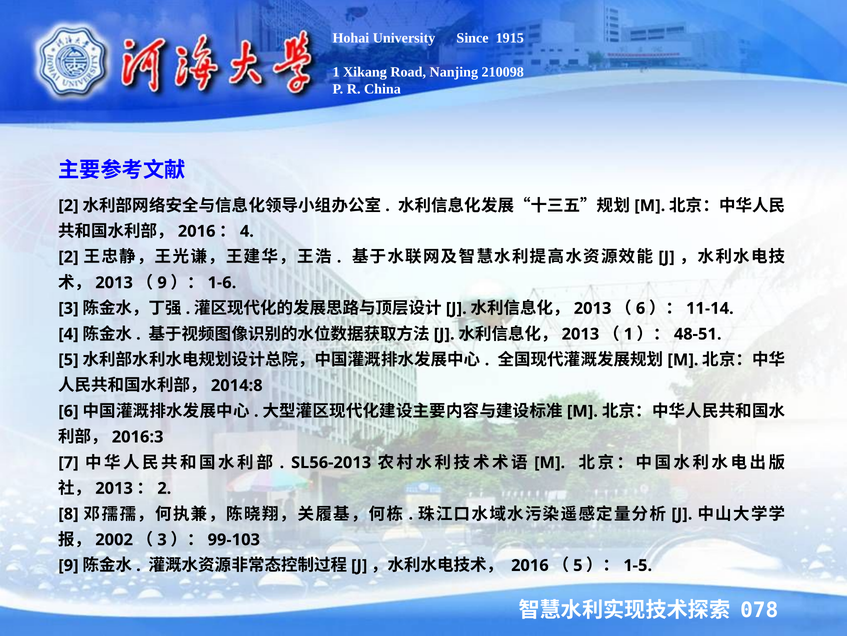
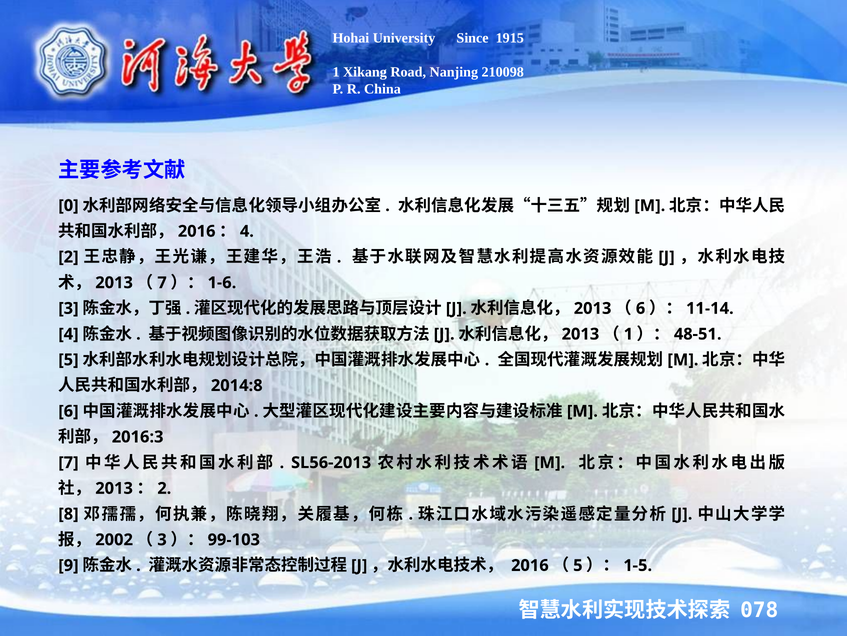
2 at (68, 205): 2 -> 0
9 at (162, 282): 9 -> 7
